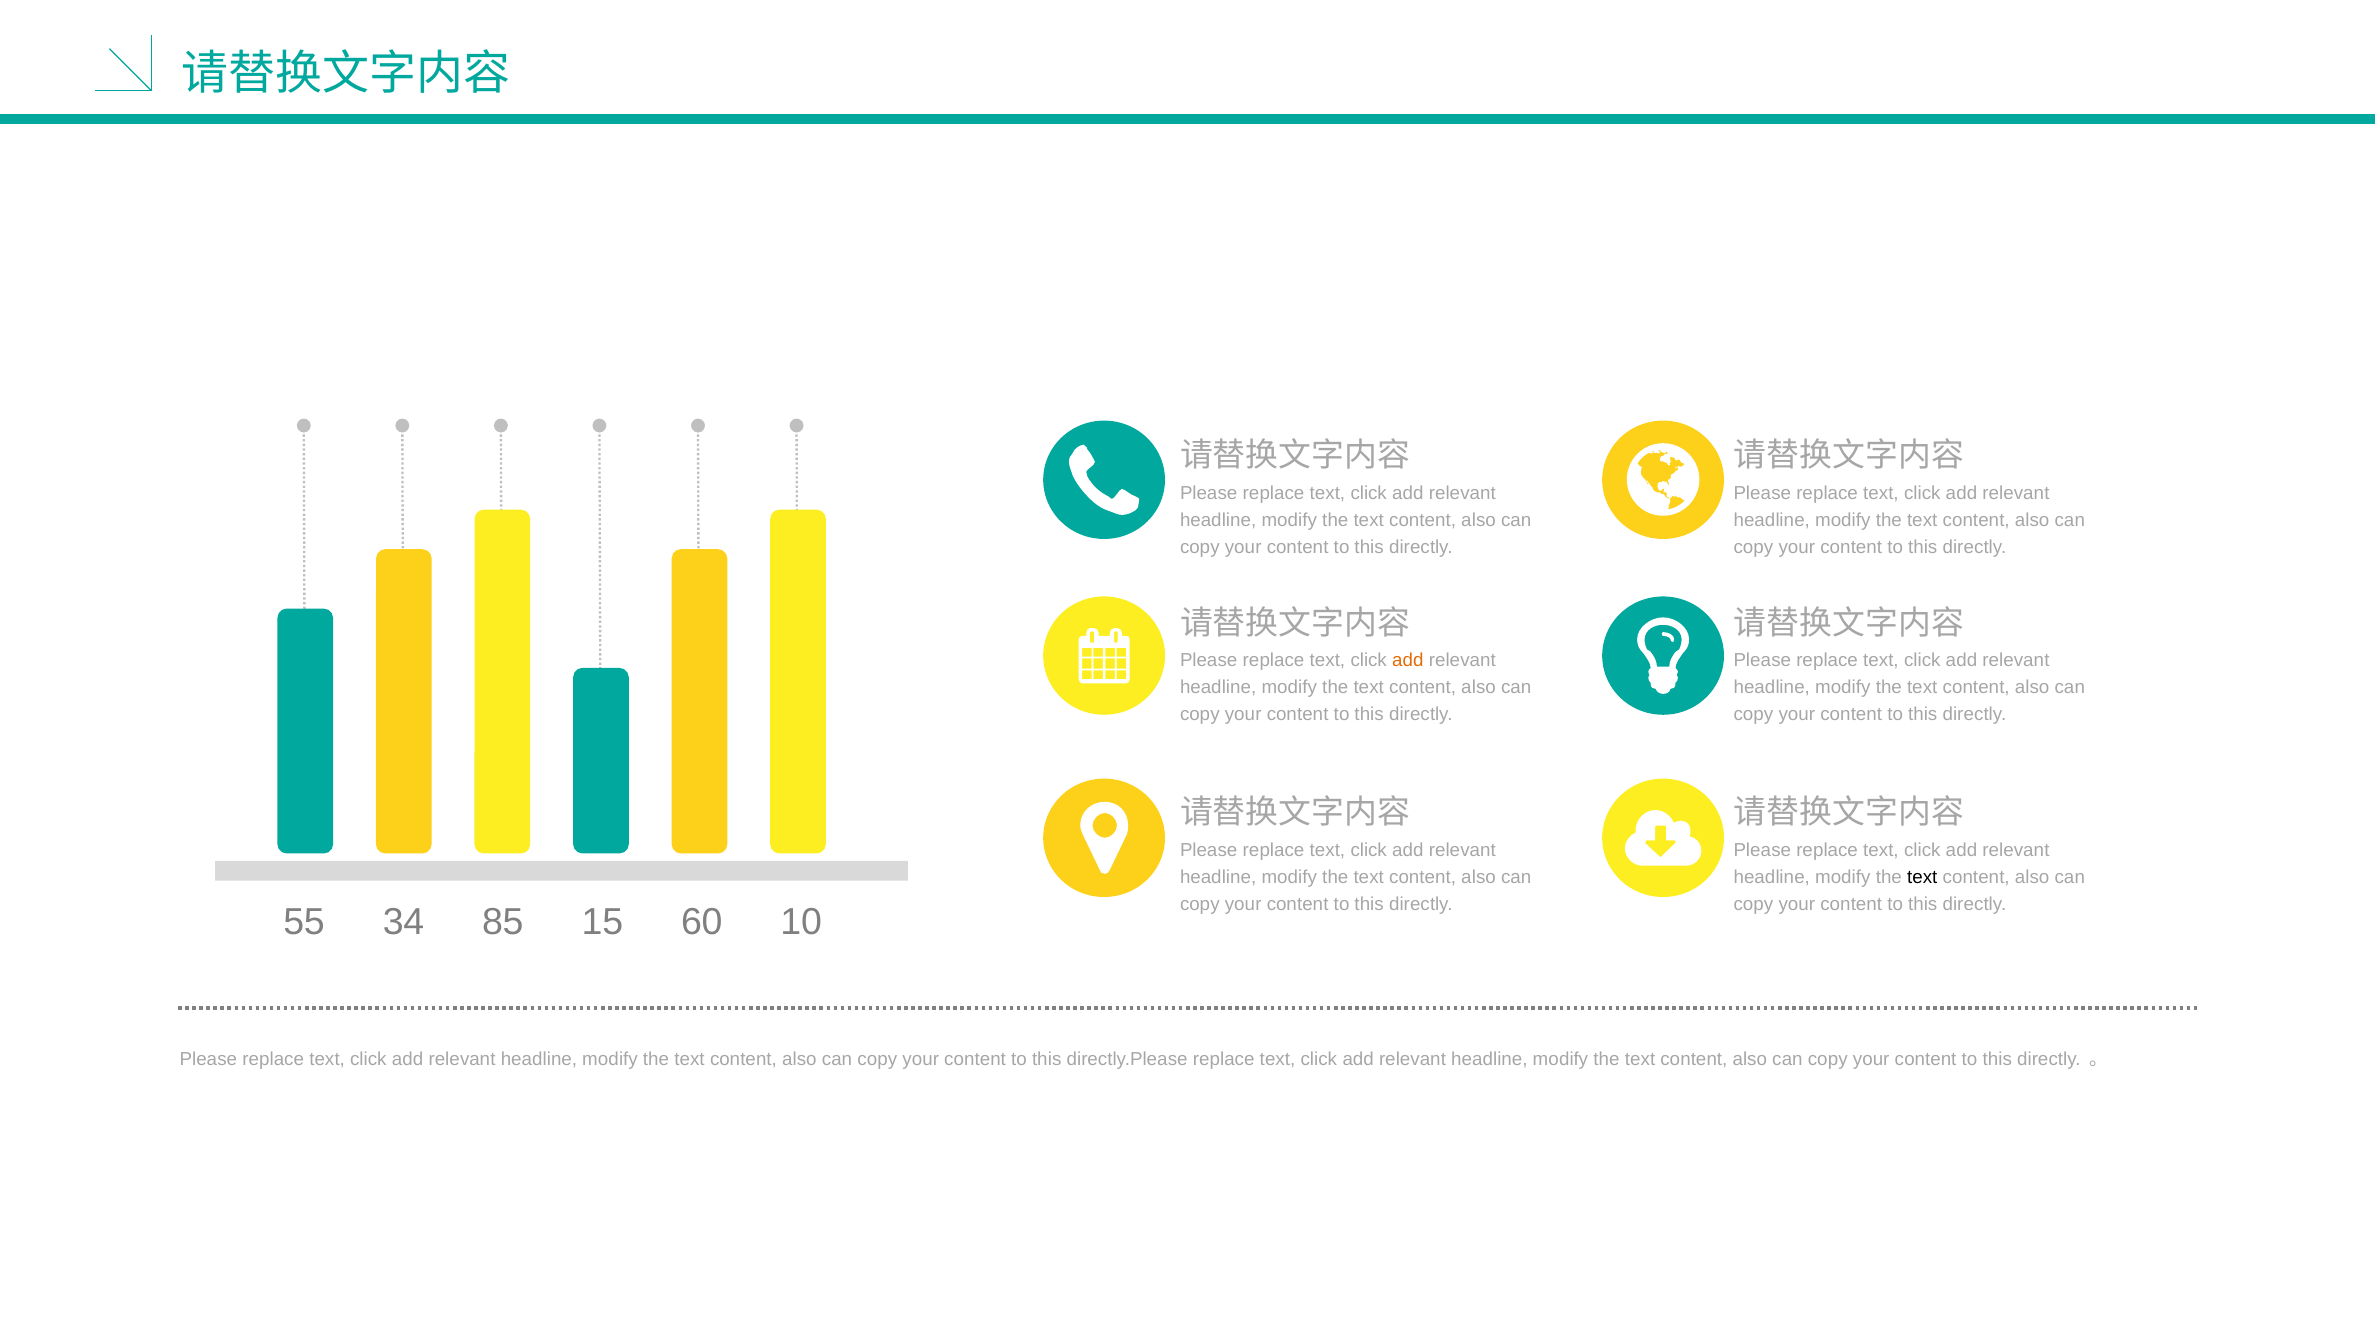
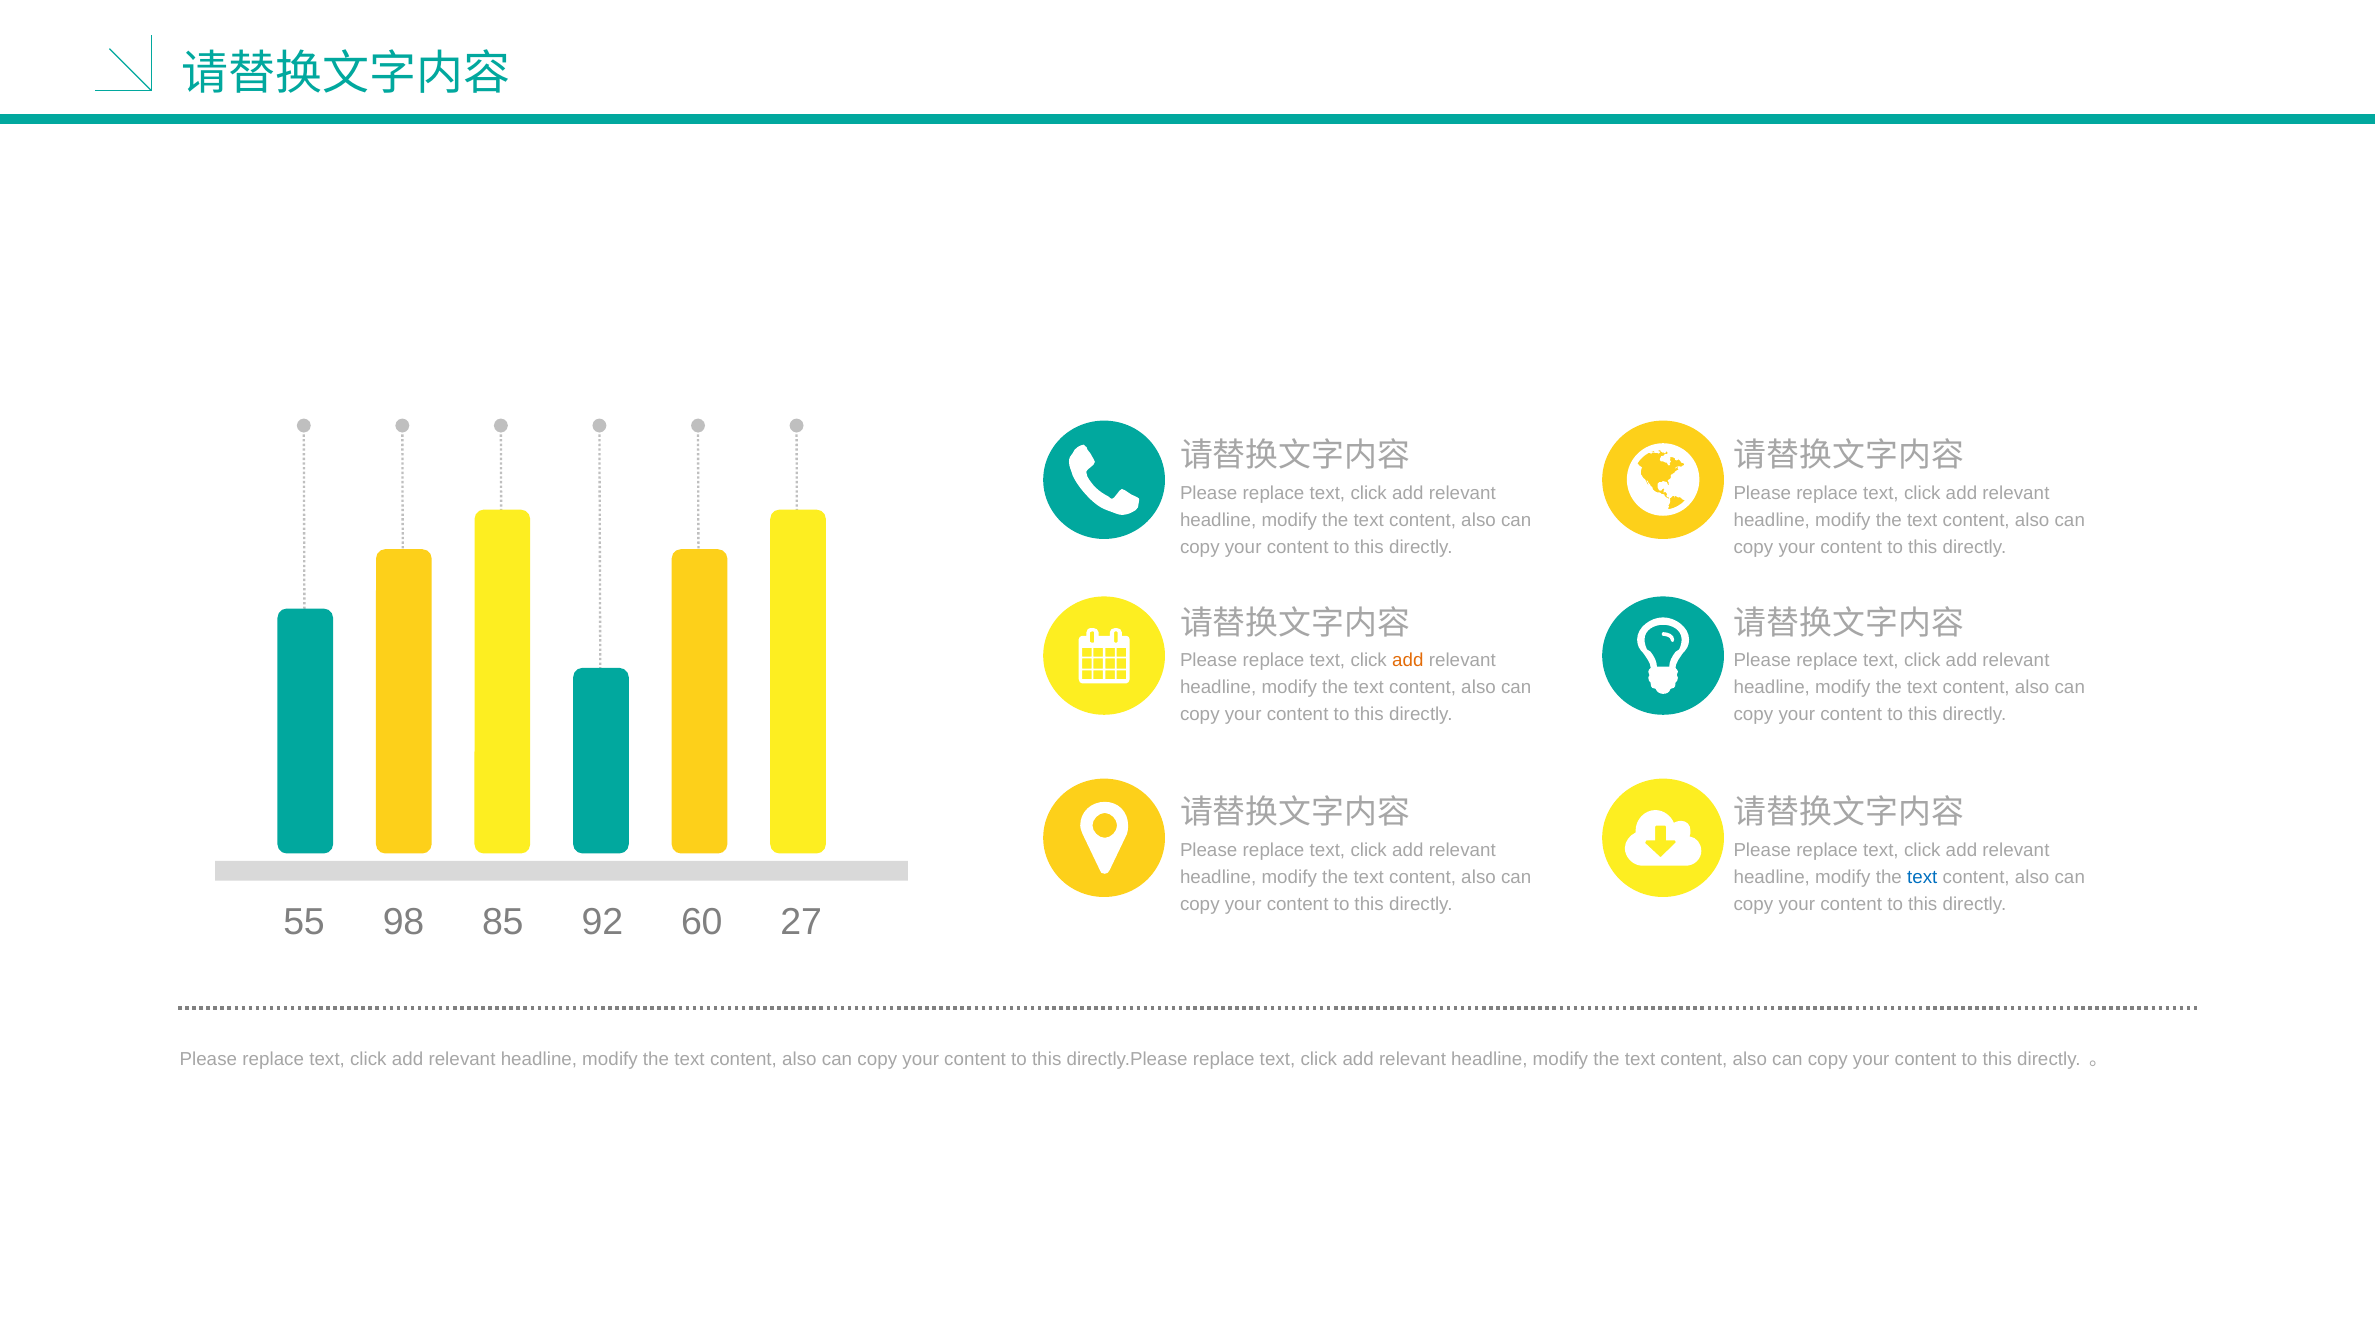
text at (1922, 877) colour: black -> blue
34: 34 -> 98
15: 15 -> 92
10: 10 -> 27
